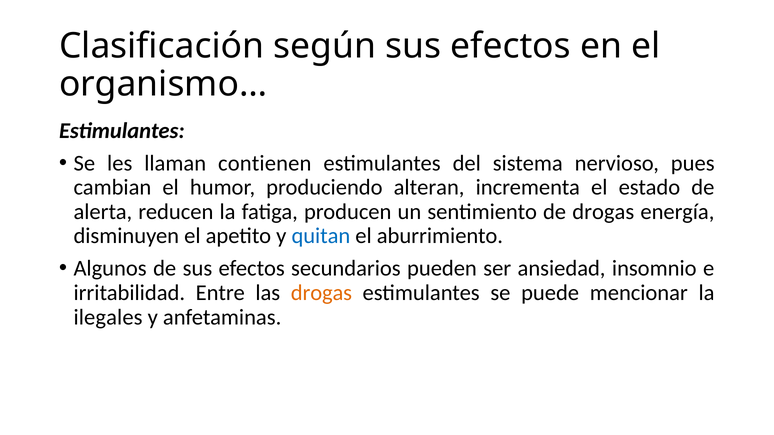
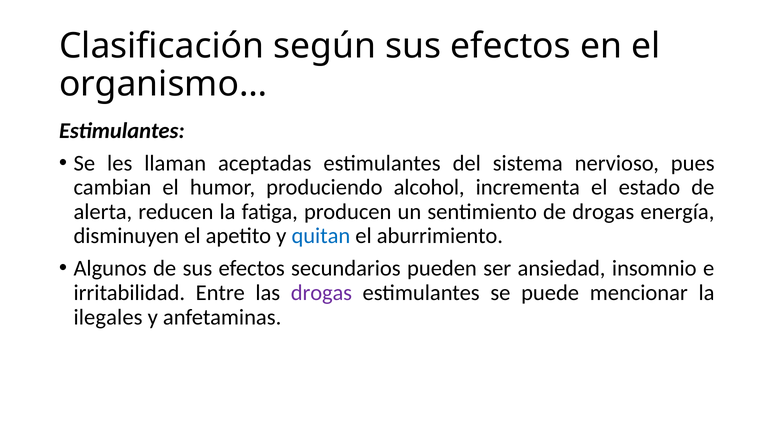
contienen: contienen -> aceptadas
alteran: alteran -> alcohol
drogas at (321, 293) colour: orange -> purple
